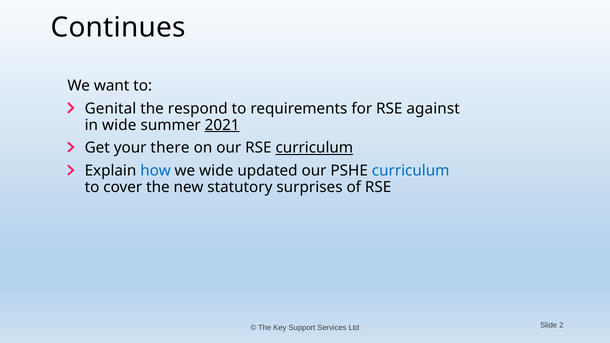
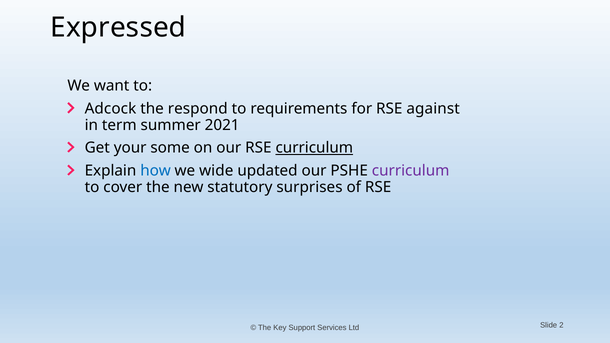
Continues: Continues -> Expressed
Genital: Genital -> Adcock
in wide: wide -> term
2021 underline: present -> none
there: there -> some
curriculum at (411, 171) colour: blue -> purple
